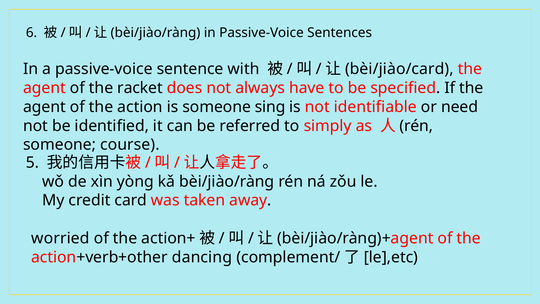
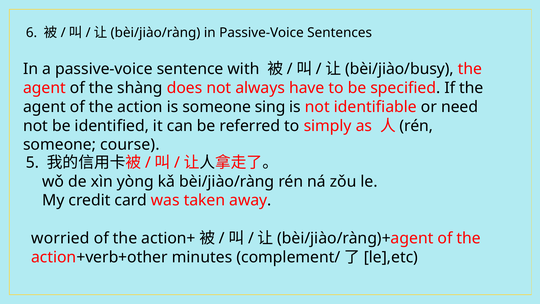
bèi/jiào/card: bèi/jiào/card -> bèi/jiào/busy
racket: racket -> shàng
dancing: dancing -> minutes
